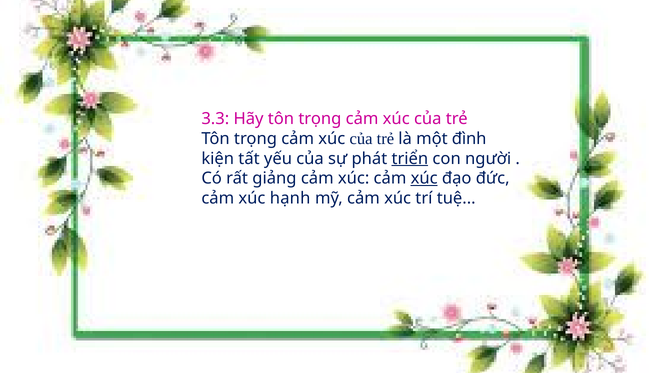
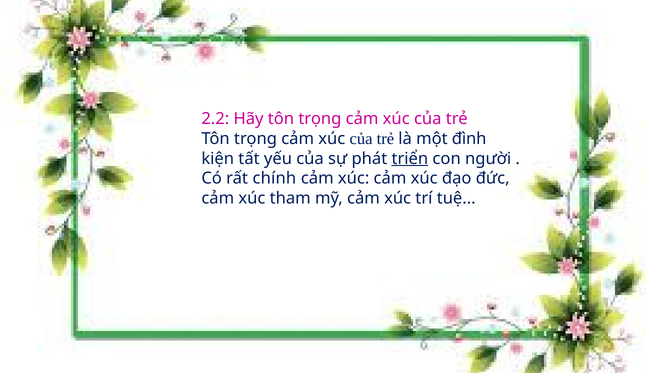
3.3: 3.3 -> 2.2
giảng: giảng -> chính
xúc at (424, 178) underline: present -> none
hạnh: hạnh -> tham
